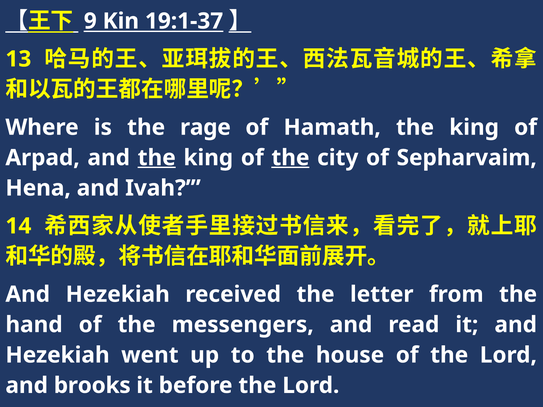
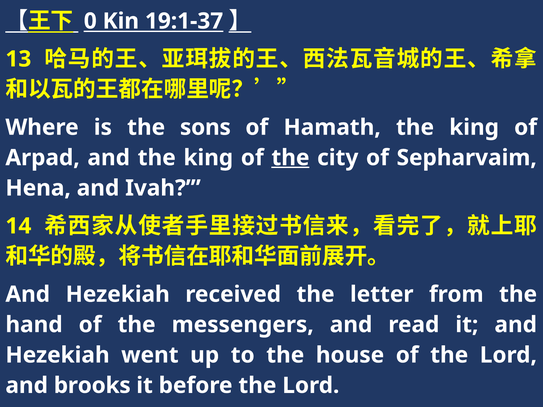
9: 9 -> 0
rage: rage -> sons
the at (157, 158) underline: present -> none
